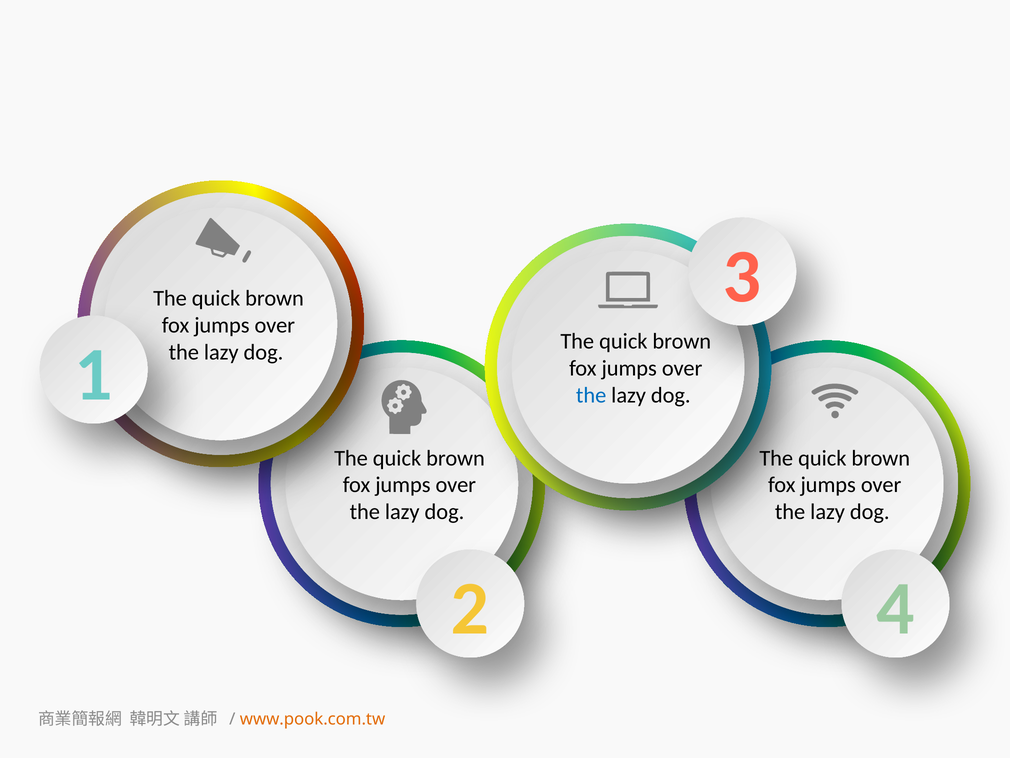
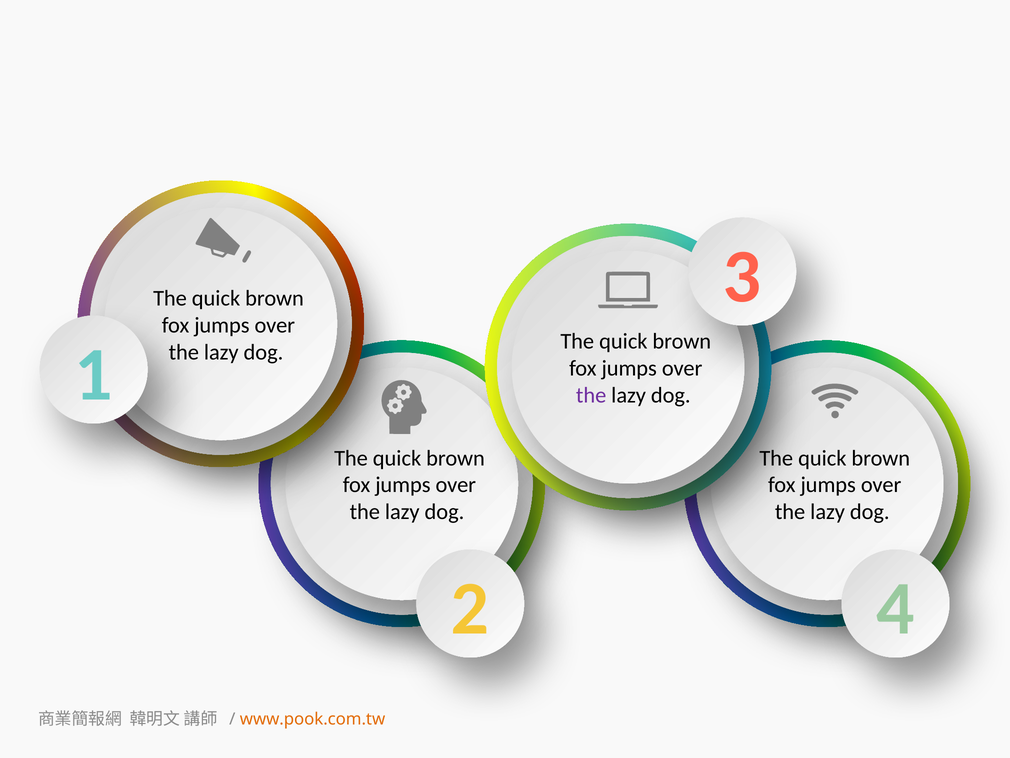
the at (591, 395) colour: blue -> purple
